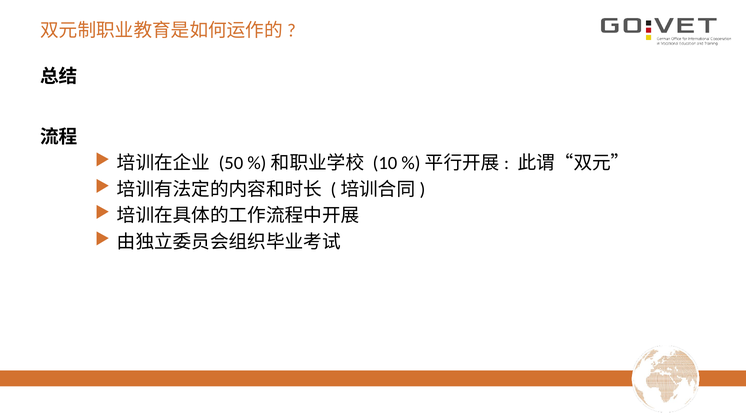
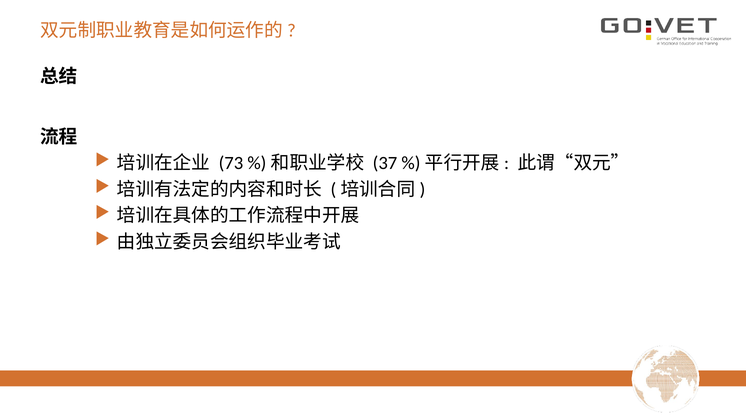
50: 50 -> 73
10: 10 -> 37
